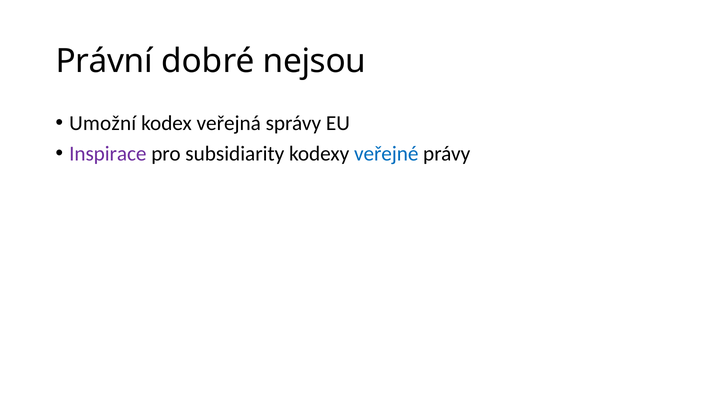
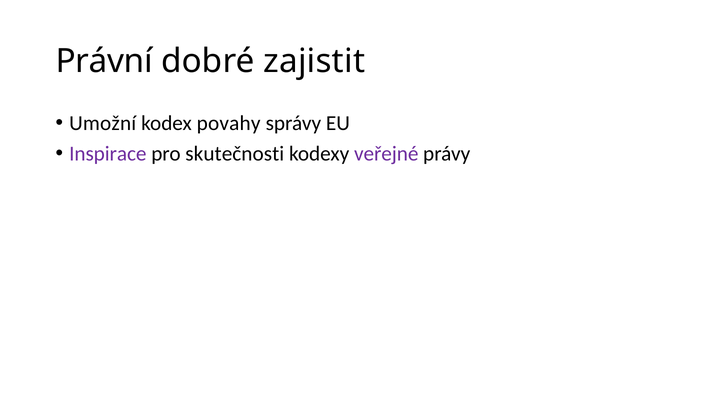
nejsou: nejsou -> zajistit
veřejná: veřejná -> povahy
subsidiarity: subsidiarity -> skutečnosti
veřejné colour: blue -> purple
